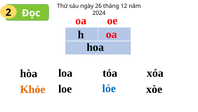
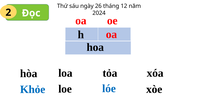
Khỏe colour: orange -> blue
